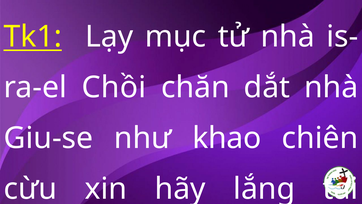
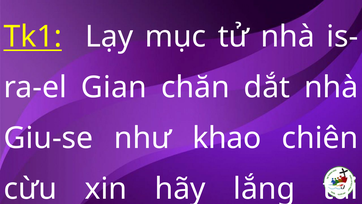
Chồi: Chồi -> Gian
